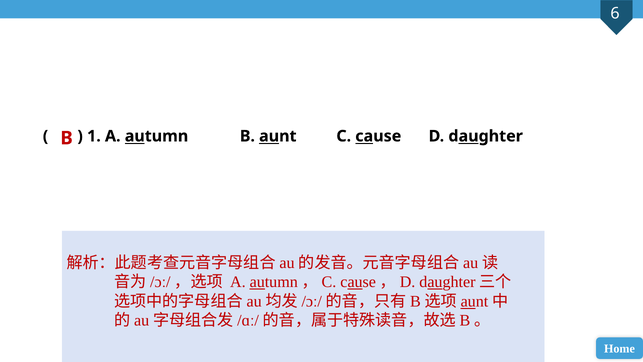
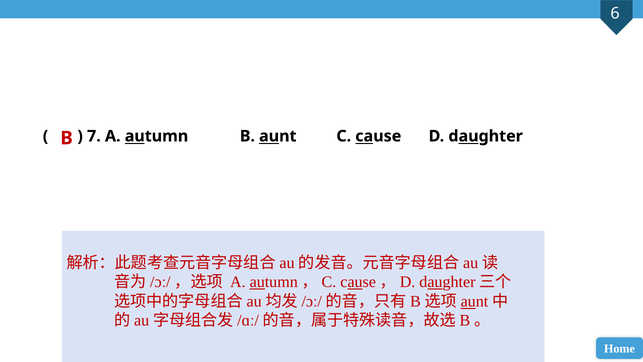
1: 1 -> 7
